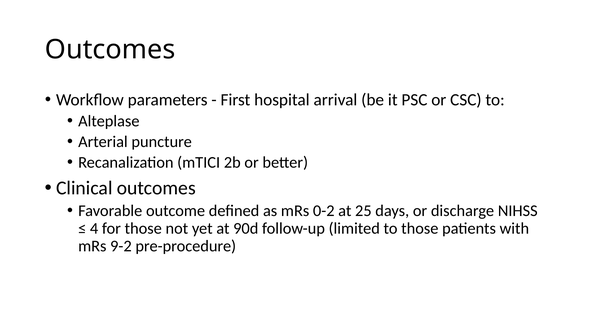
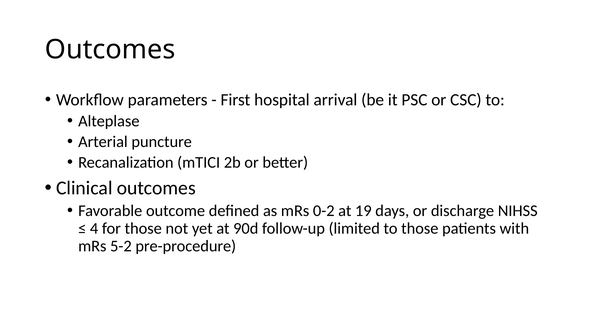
25: 25 -> 19
9-2: 9-2 -> 5-2
